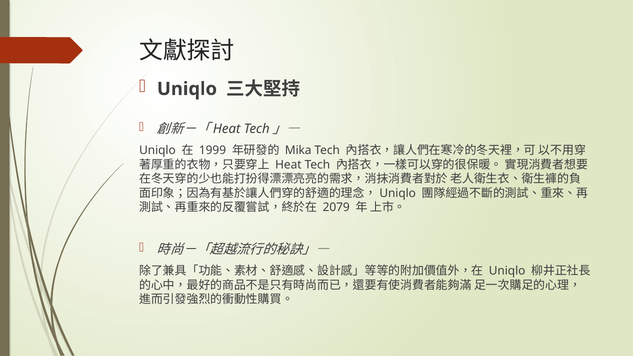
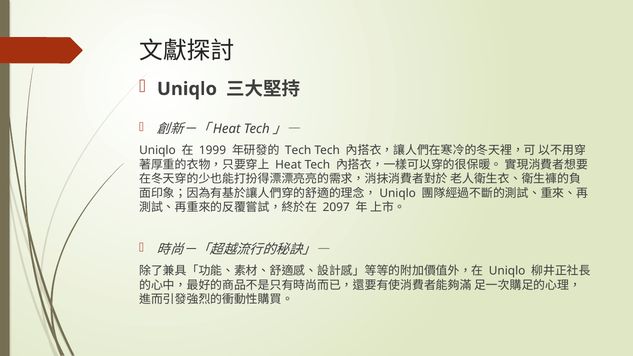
Mika at (298, 151): Mika -> Tech
2079: 2079 -> 2097
